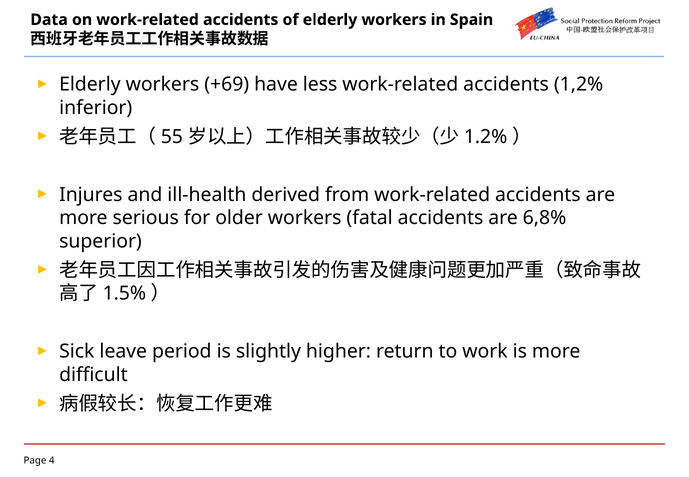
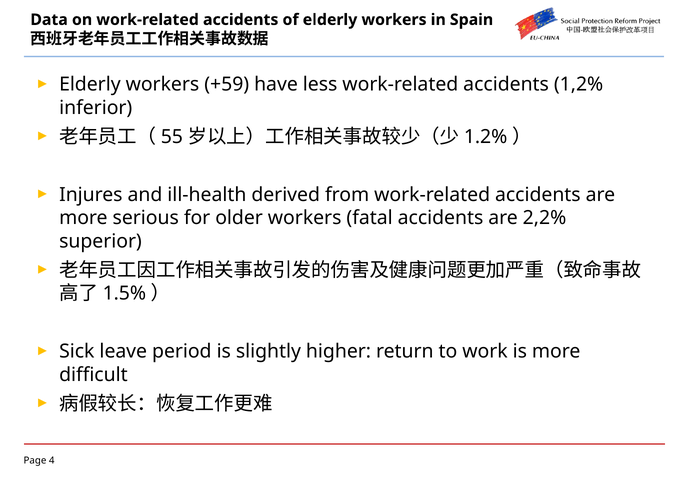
+69: +69 -> +59
6,8%: 6,8% -> 2,2%
